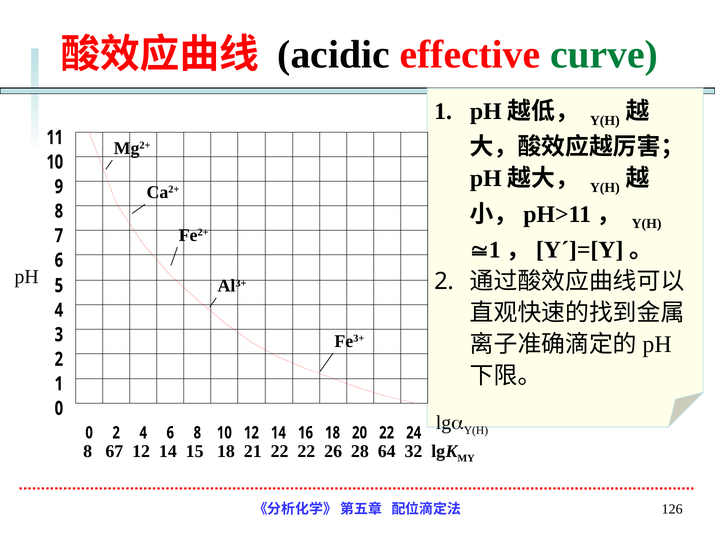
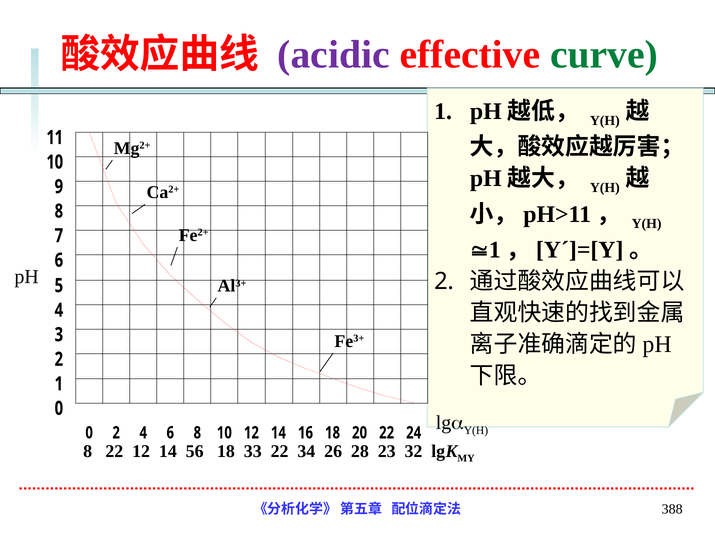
acidic colour: black -> purple
8 67: 67 -> 22
15: 15 -> 56
21: 21 -> 33
22 22: 22 -> 34
64: 64 -> 23
126: 126 -> 388
